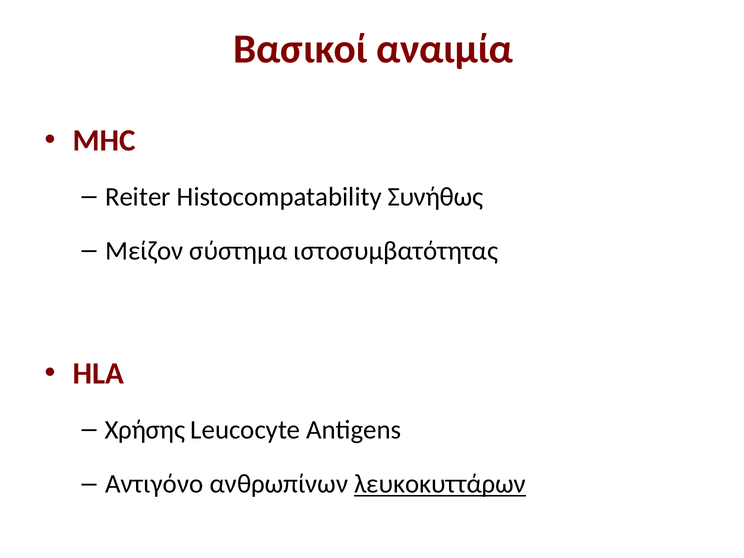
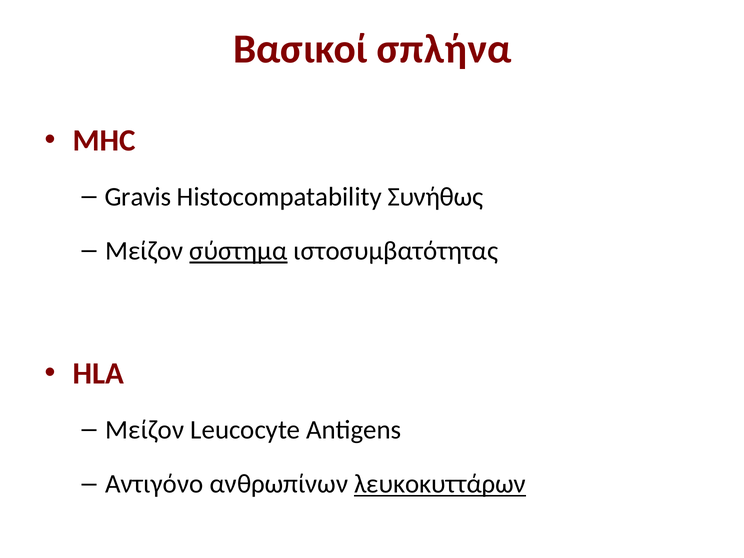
αναιμία: αναιμία -> σπλήνα
Reiter: Reiter -> Gravis
σύστημα underline: none -> present
Χρήσης at (145, 430): Χρήσης -> Μείζον
